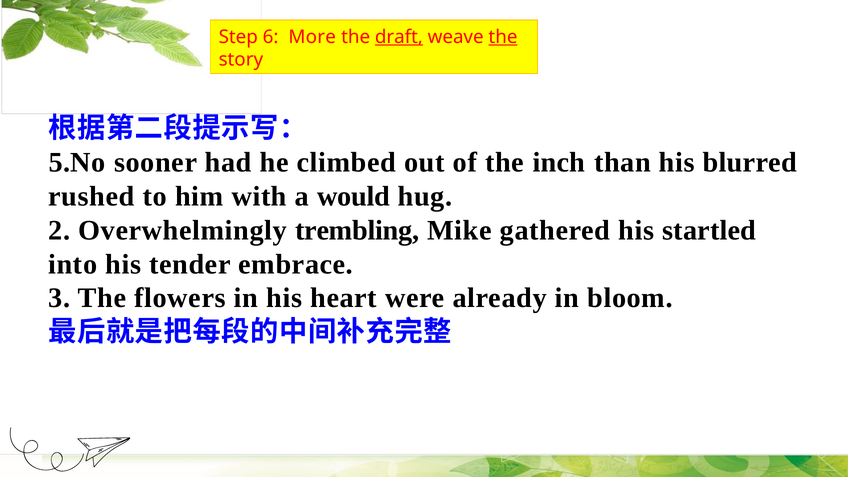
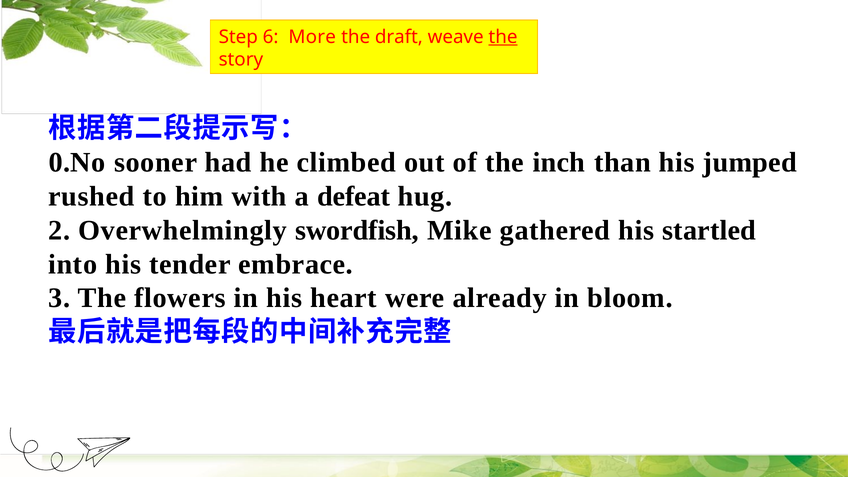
draft underline: present -> none
5.No: 5.No -> 0.No
blurred: blurred -> jumped
would: would -> defeat
trembling: trembling -> swordfish
